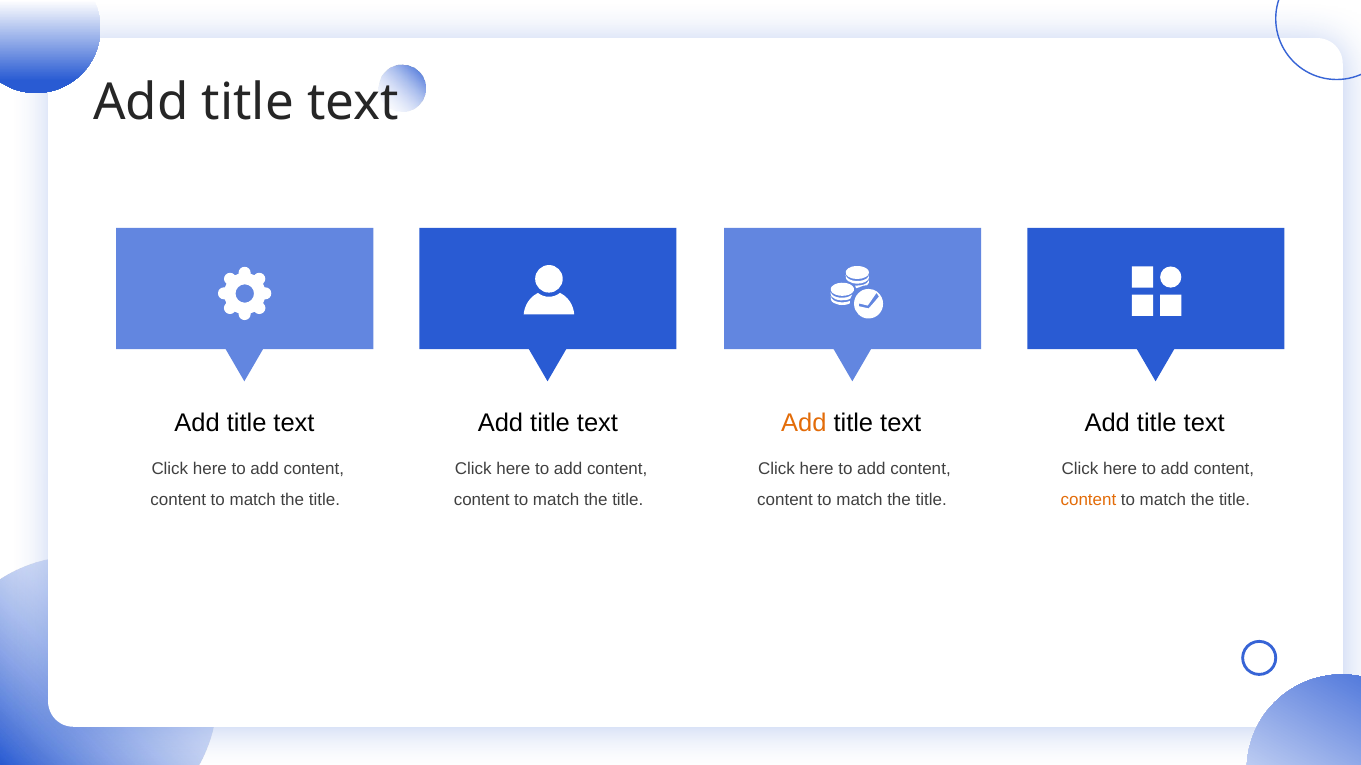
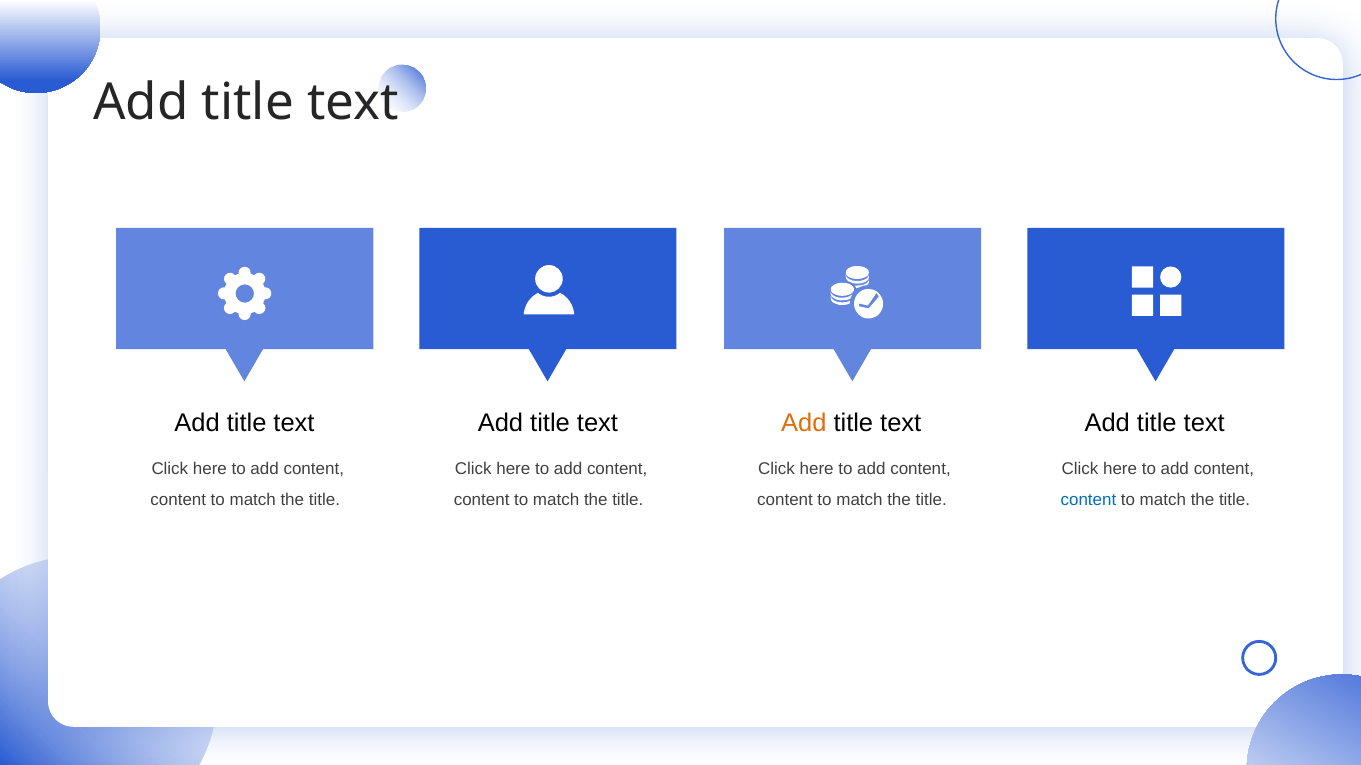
content at (1088, 500) colour: orange -> blue
